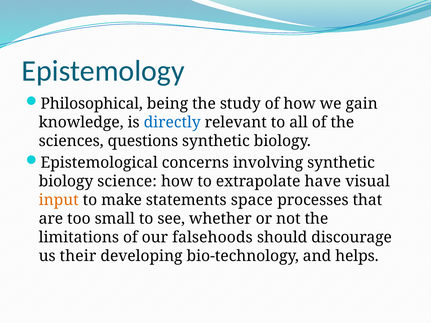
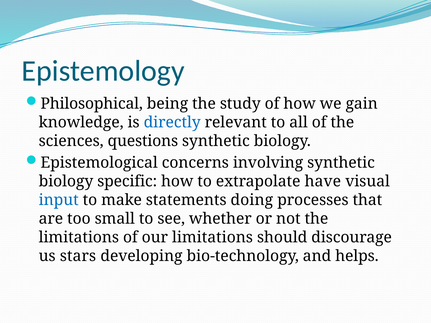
science: science -> specific
input colour: orange -> blue
space: space -> doing
our falsehoods: falsehoods -> limitations
their: their -> stars
